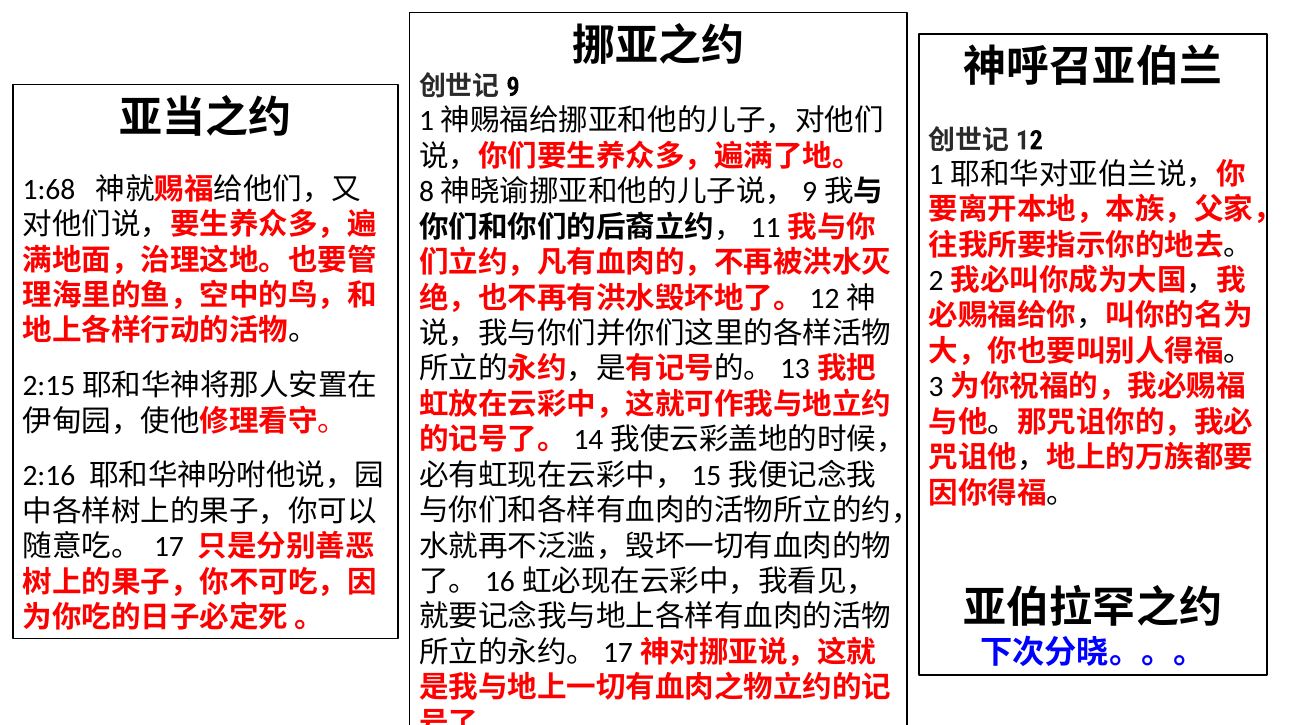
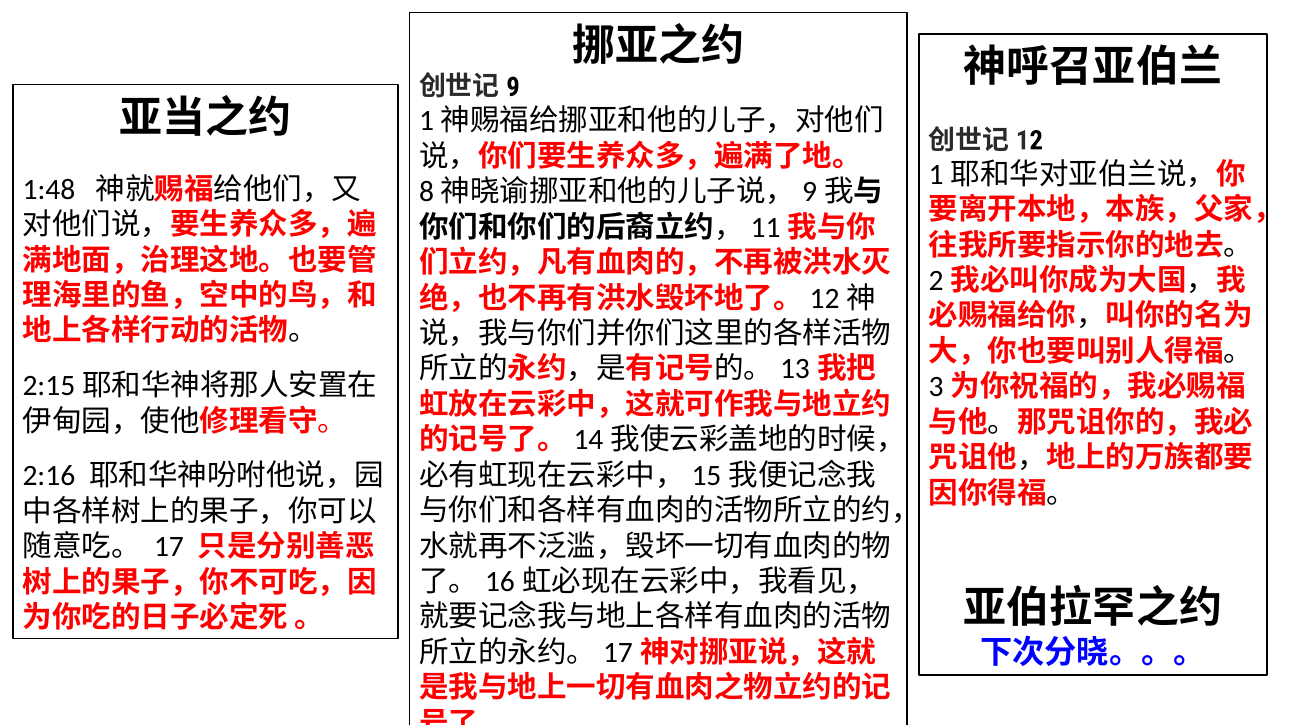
1:68: 1:68 -> 1:48
